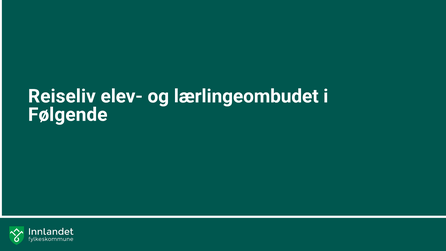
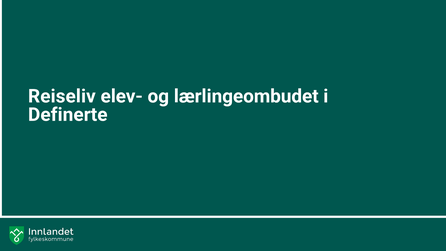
Følgende: Følgende -> Definerte
